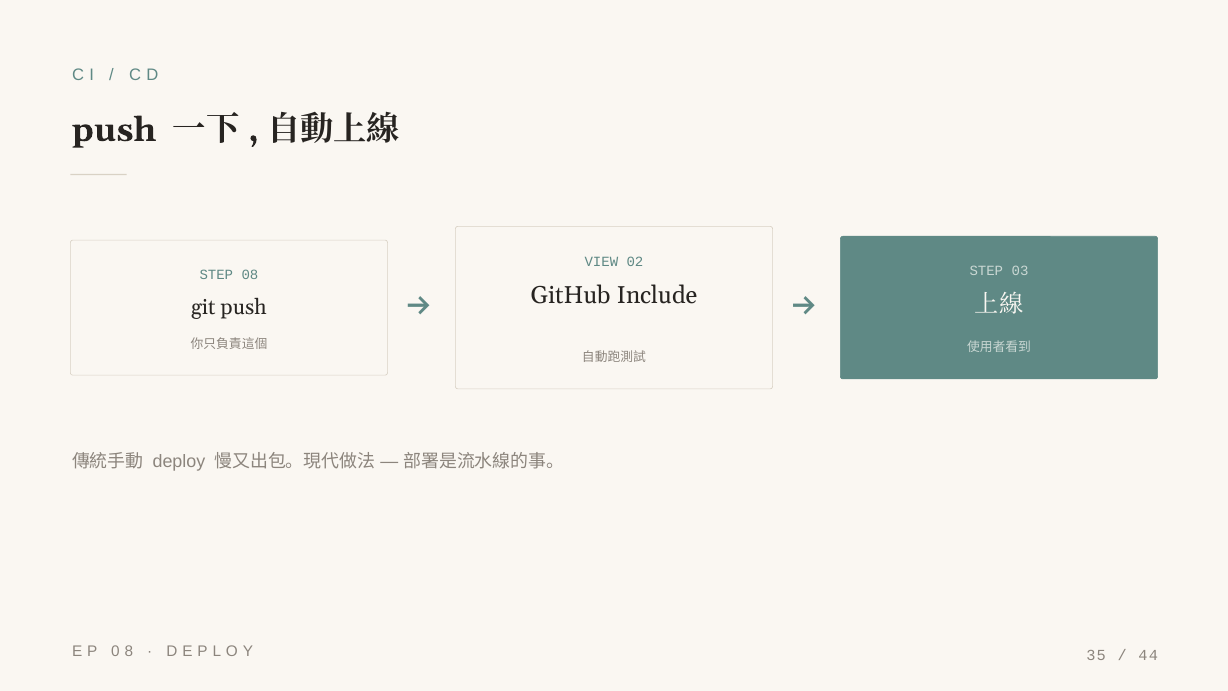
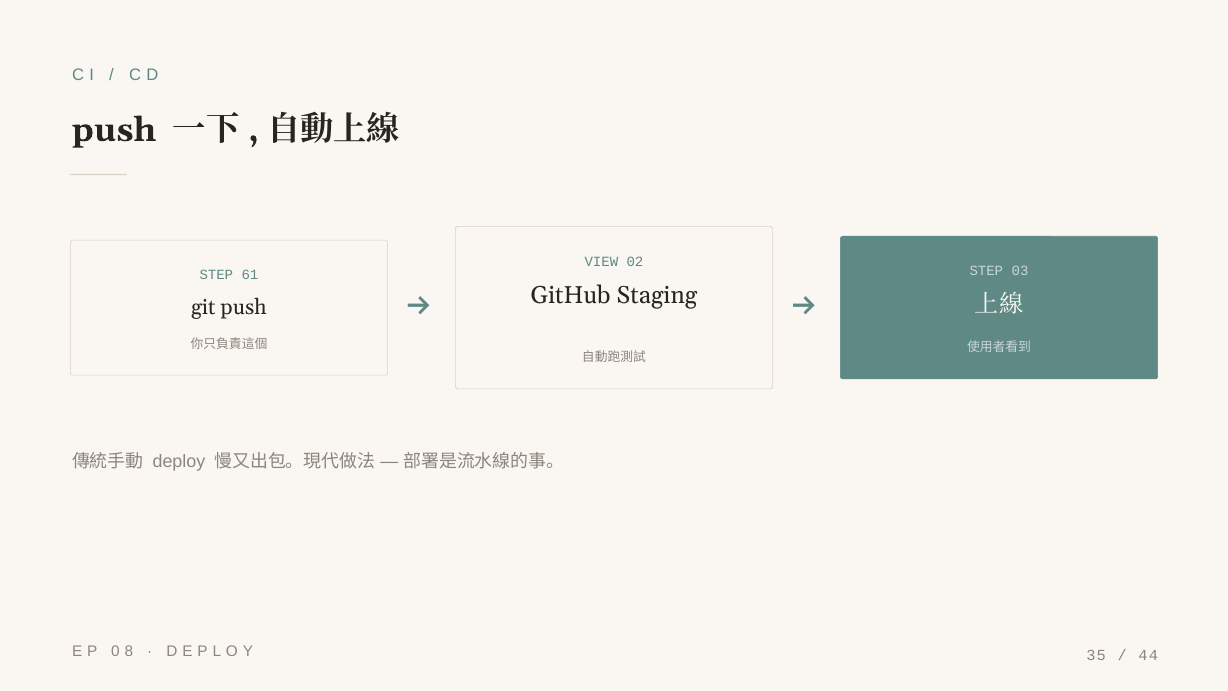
08: 08 -> 61
Include: Include -> Staging
